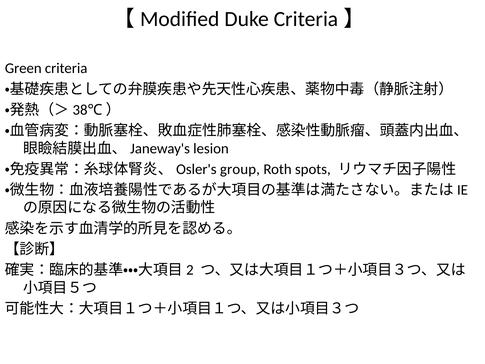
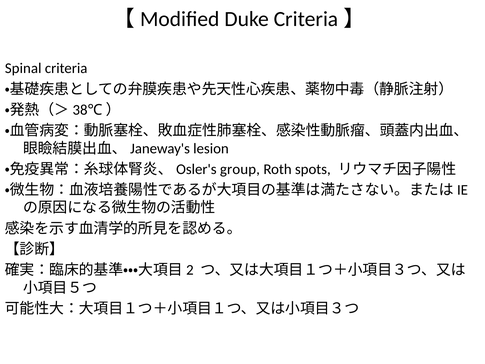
Green: Green -> Spinal
